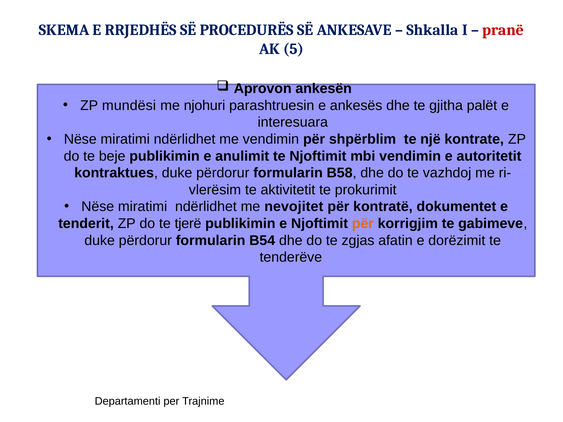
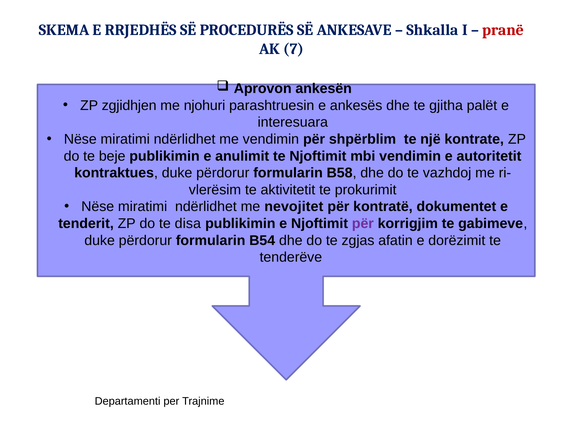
5: 5 -> 7
mundësi: mundësi -> zgjidhjen
tjerë: tjerë -> disa
për at (363, 224) colour: orange -> purple
